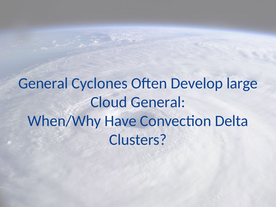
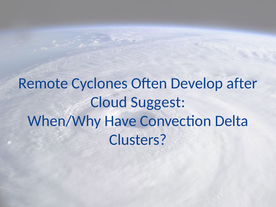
General at (43, 83): General -> Remote
large: large -> after
Cloud General: General -> Suggest
